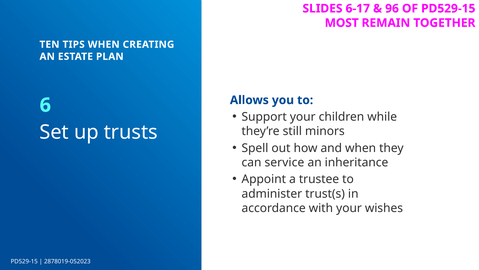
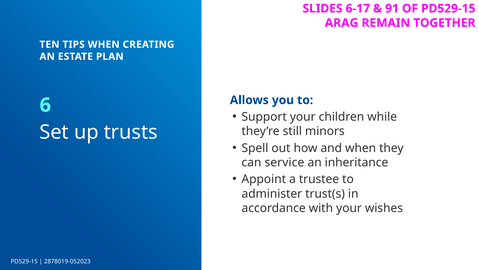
96: 96 -> 91
MOST: MOST -> ARAG
